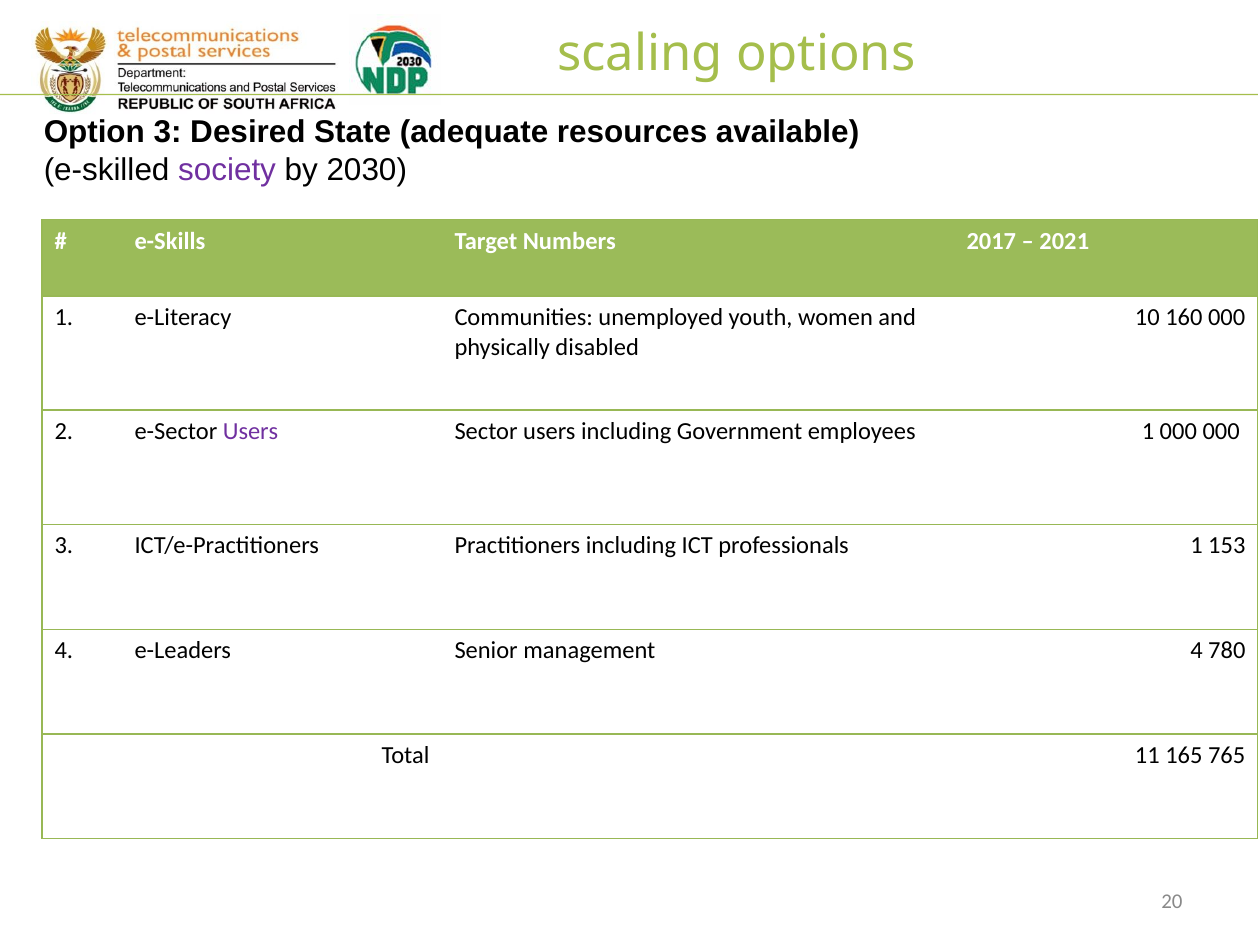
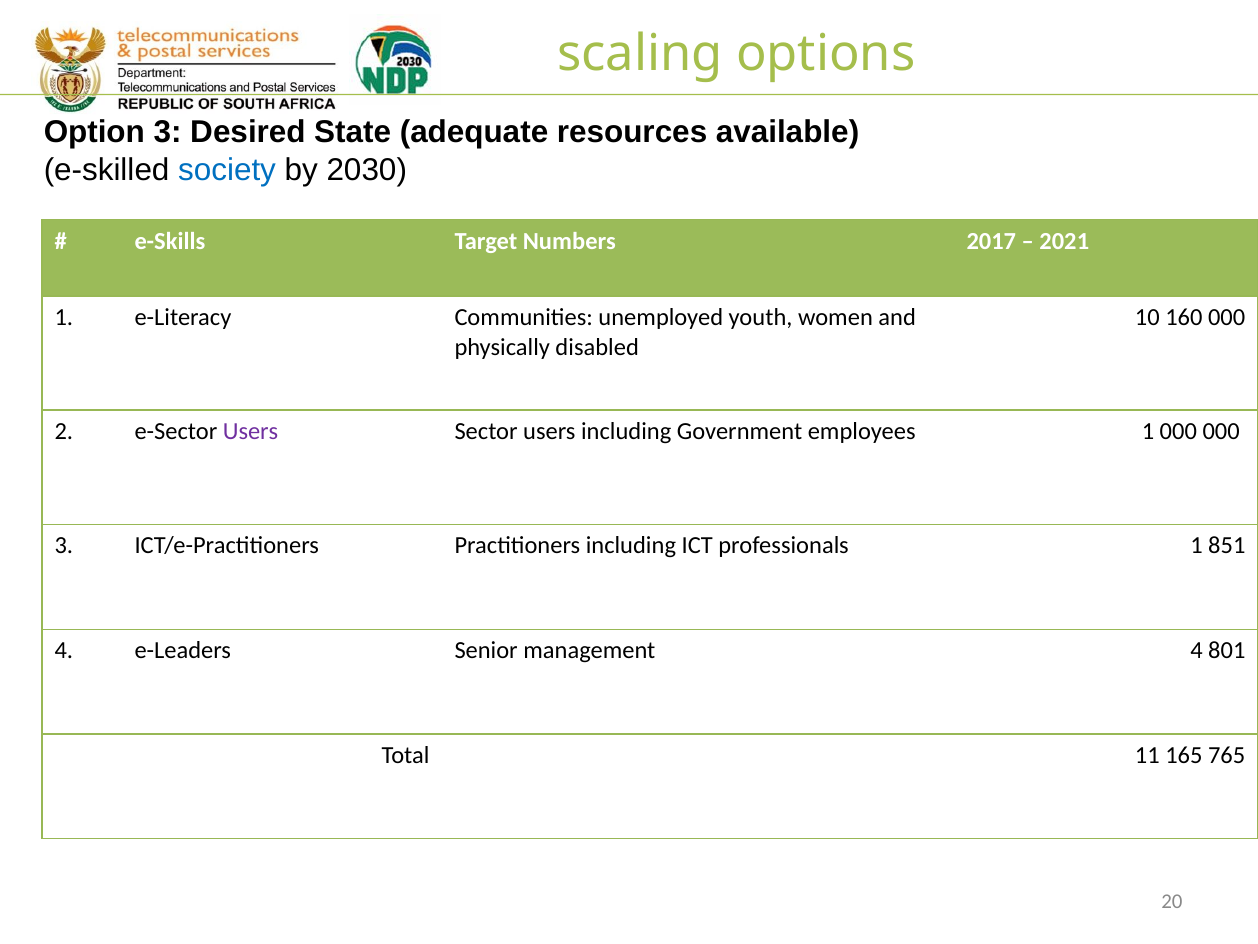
society colour: purple -> blue
153: 153 -> 851
780: 780 -> 801
